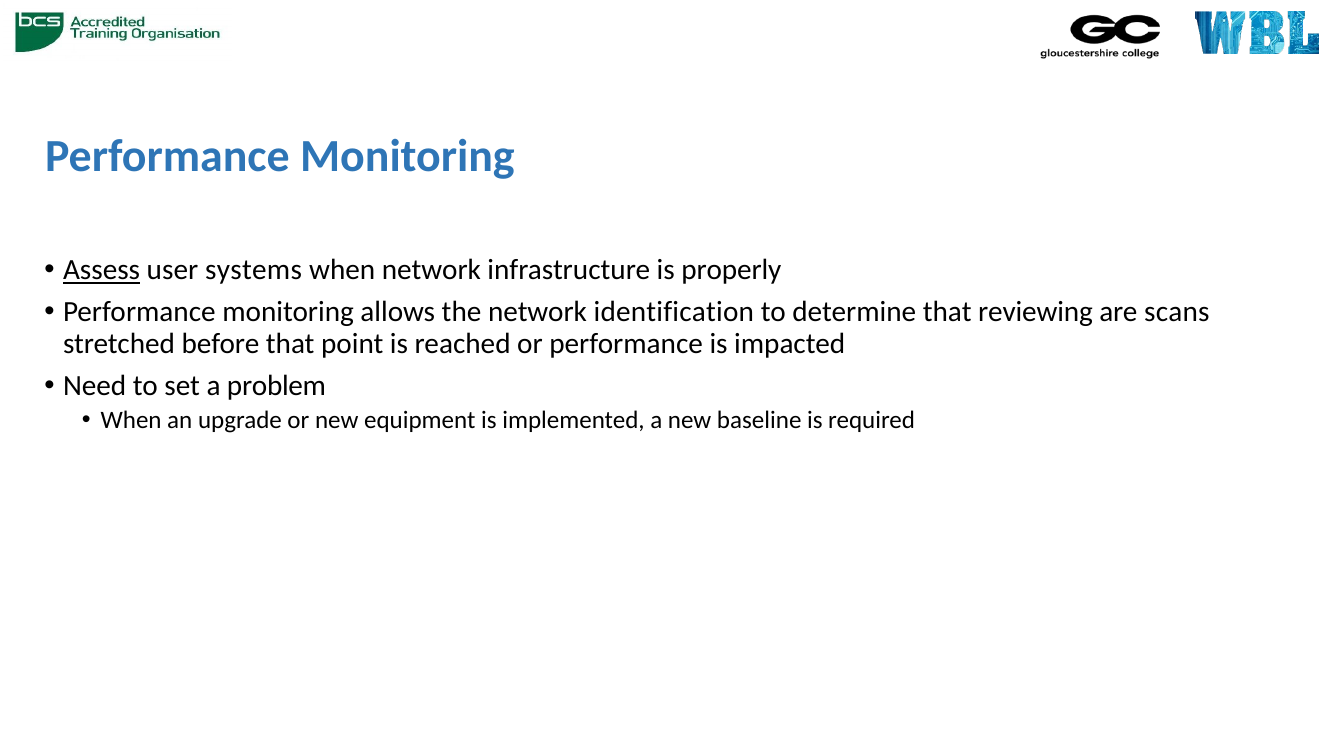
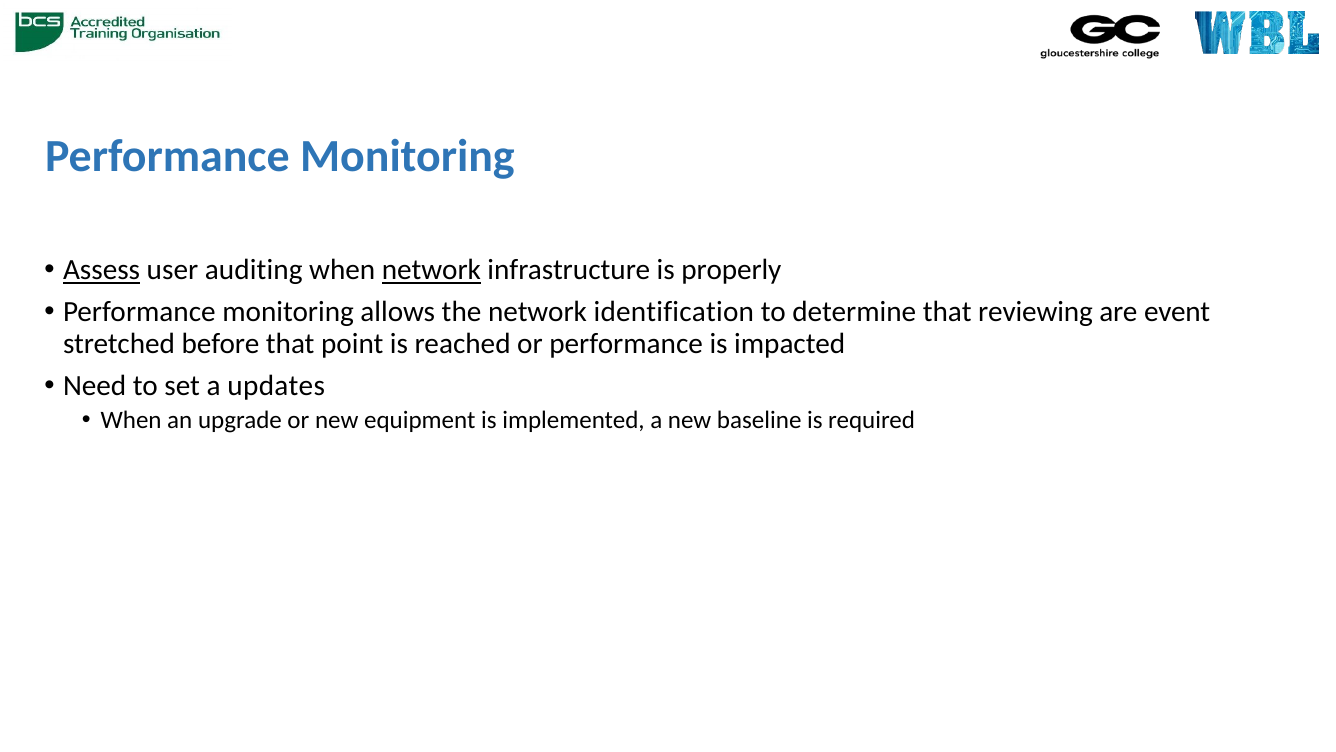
systems: systems -> auditing
network at (431, 270) underline: none -> present
scans: scans -> event
problem: problem -> updates
